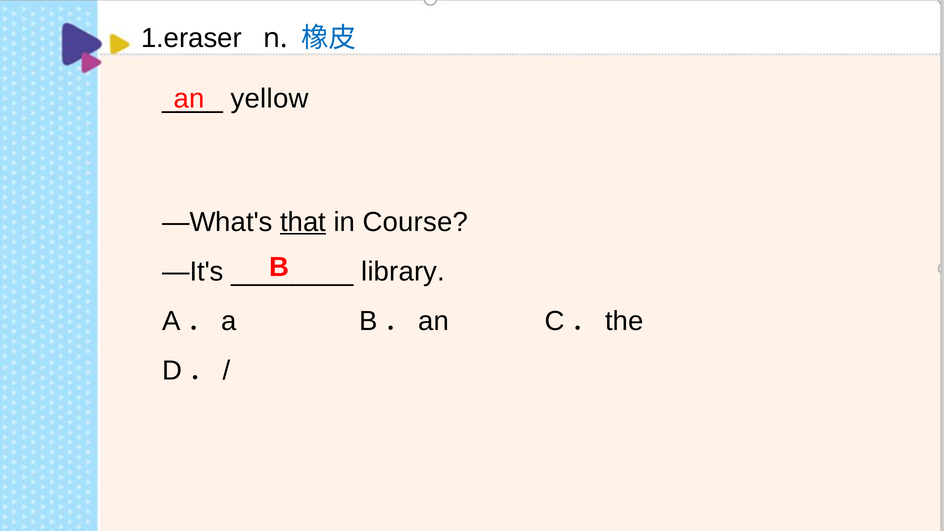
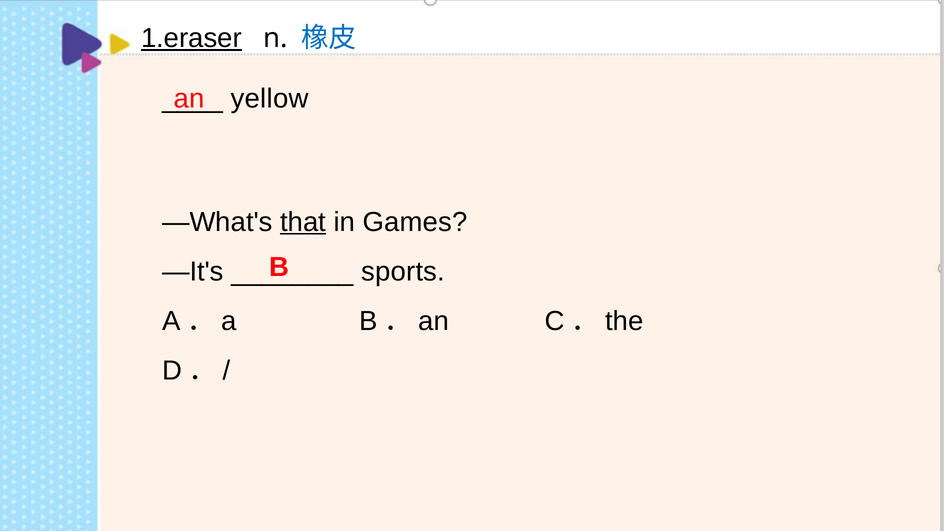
1.eraser underline: none -> present
Course: Course -> Games
library: library -> sports
